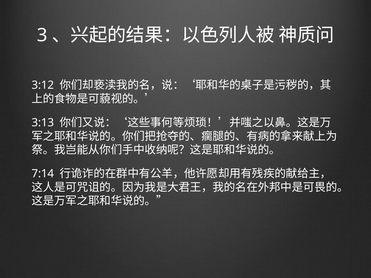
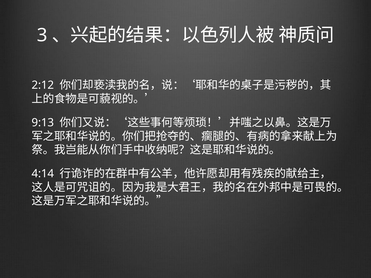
3:12: 3:12 -> 2:12
3:13: 3:13 -> 9:13
7:14: 7:14 -> 4:14
